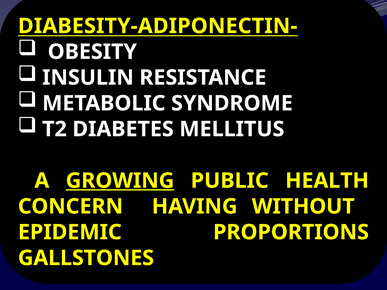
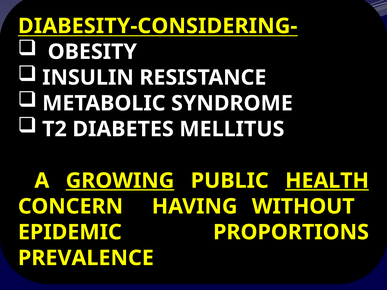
DIABESITY-ADIPONECTIN-: DIABESITY-ADIPONECTIN- -> DIABESITY-CONSIDERING-
HEALTH underline: none -> present
GALLSTONES: GALLSTONES -> PREVALENCE
